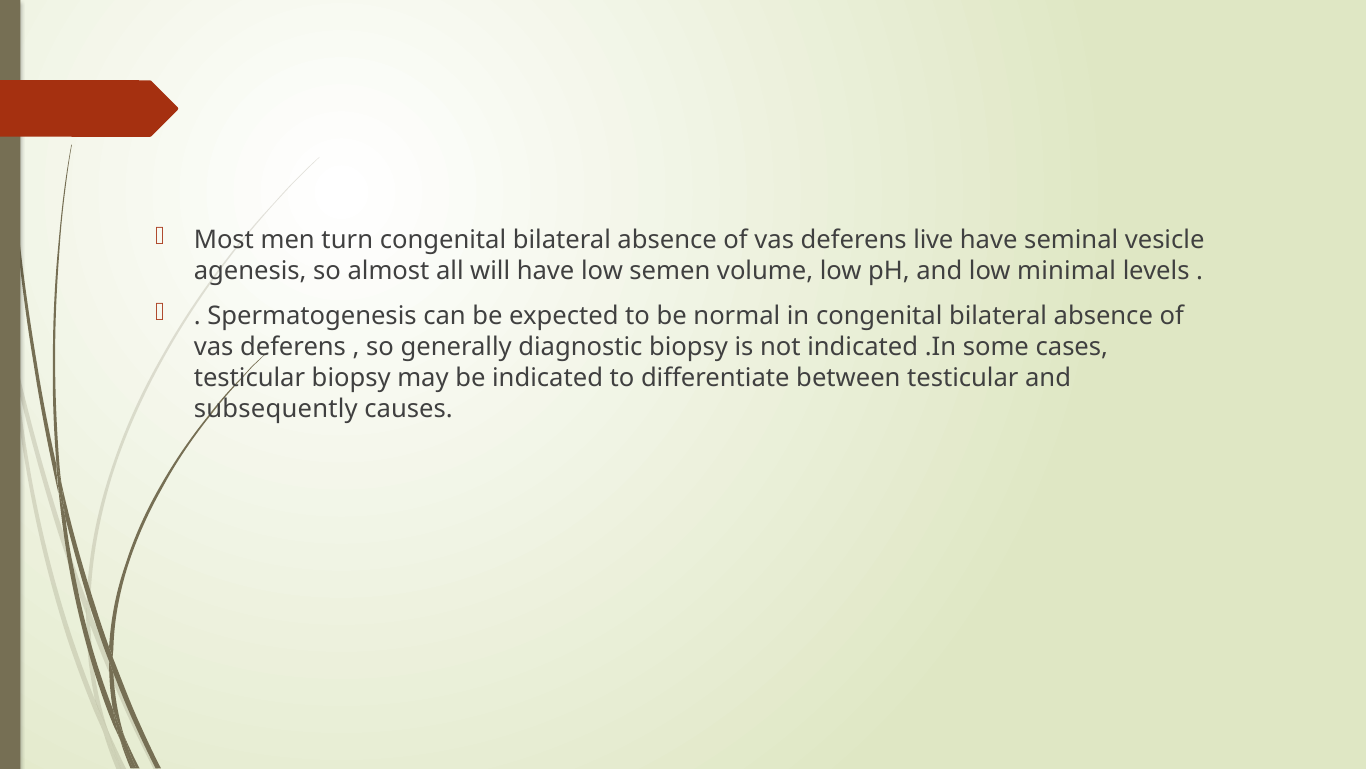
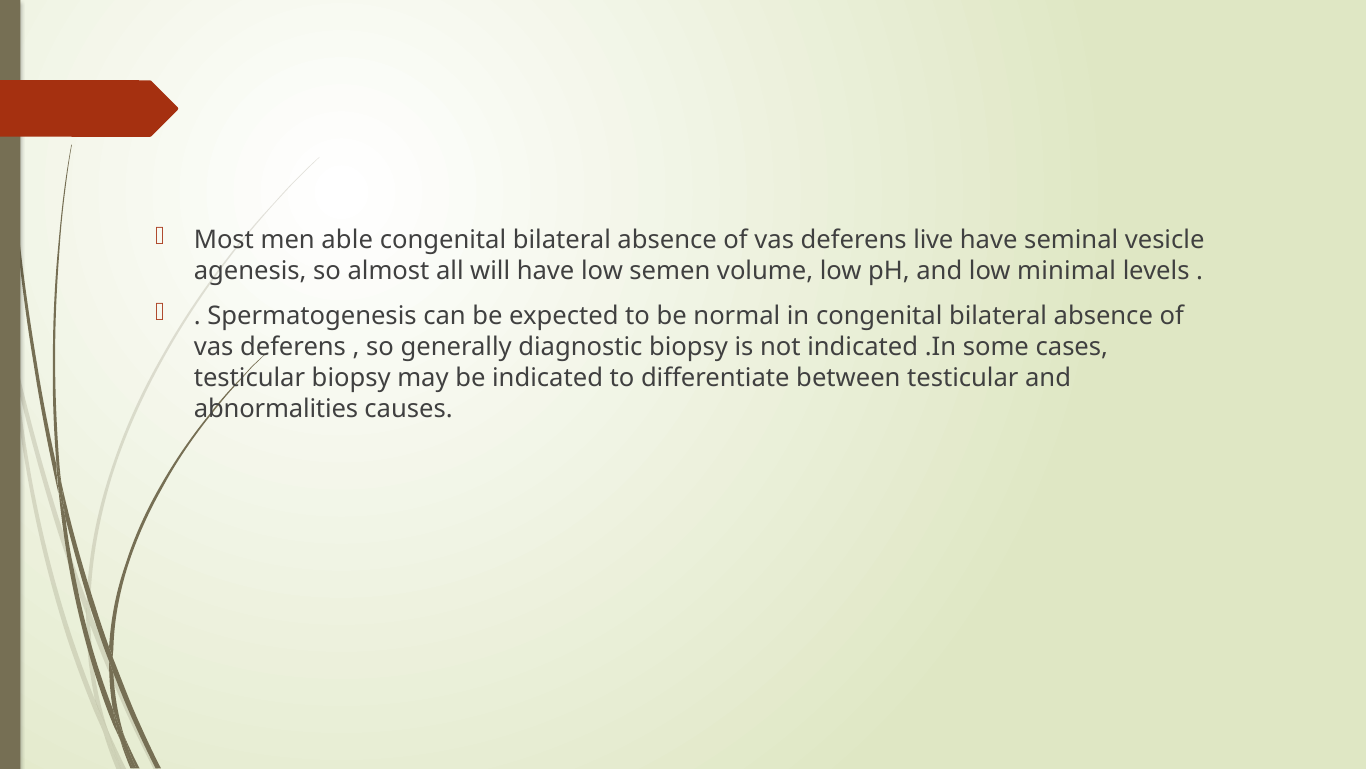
turn: turn -> able
subsequently: subsequently -> abnormalities
